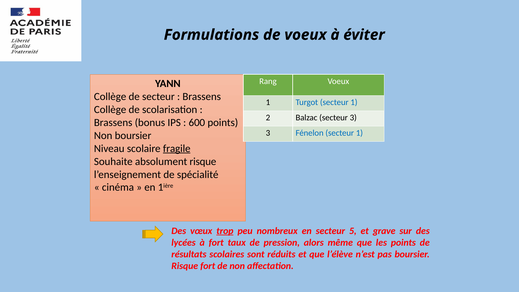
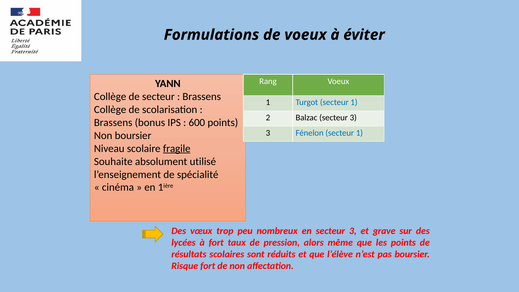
absolument risque: risque -> utilisé
trop underline: present -> none
en secteur 5: 5 -> 3
